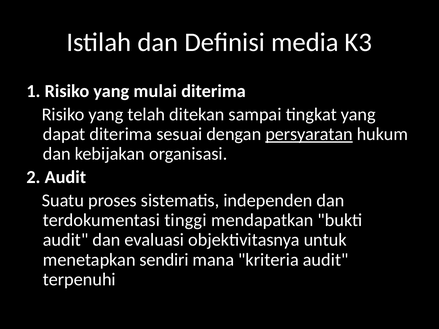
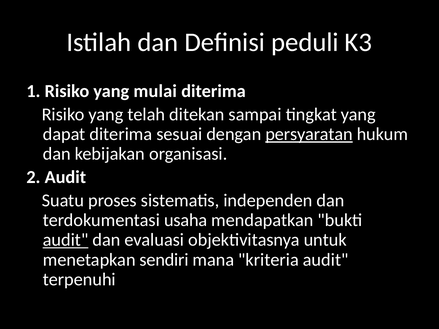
media: media -> peduli
tinggi: tinggi -> usaha
audit at (66, 240) underline: none -> present
